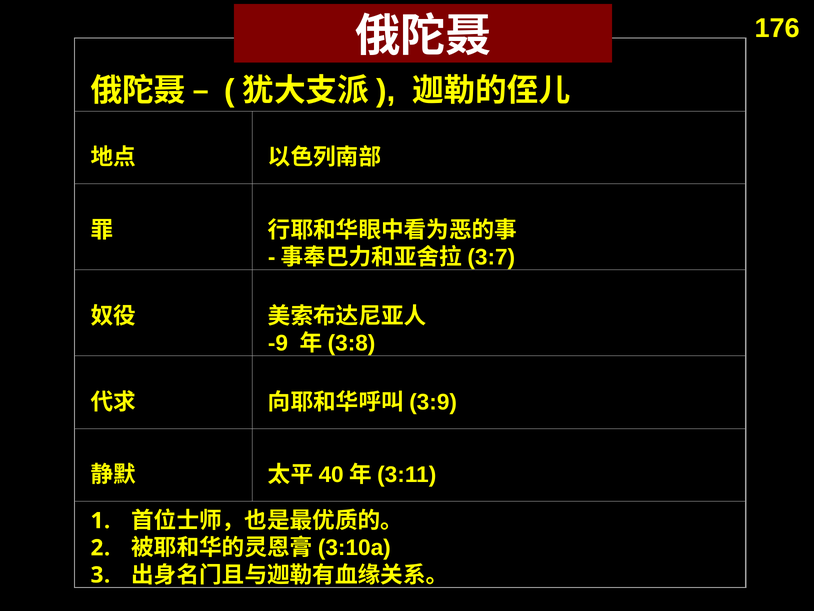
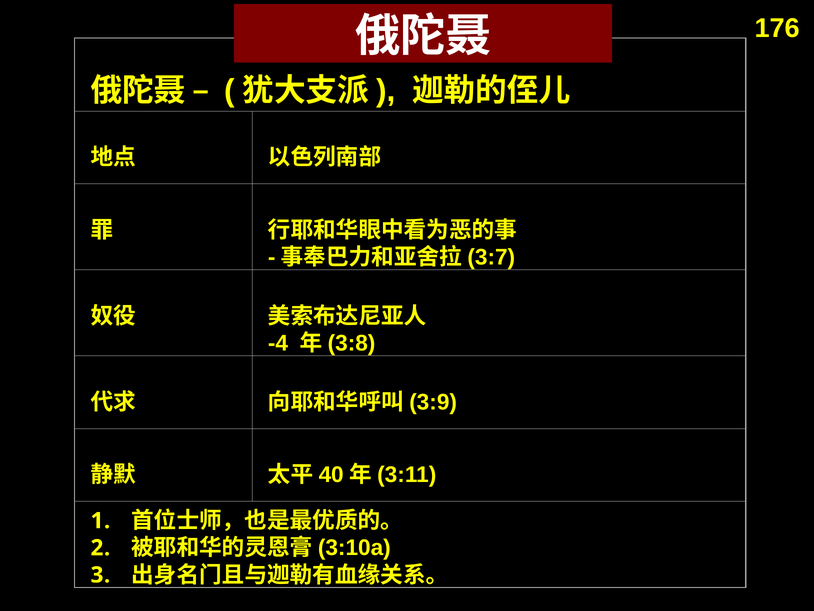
-9: -9 -> -4
